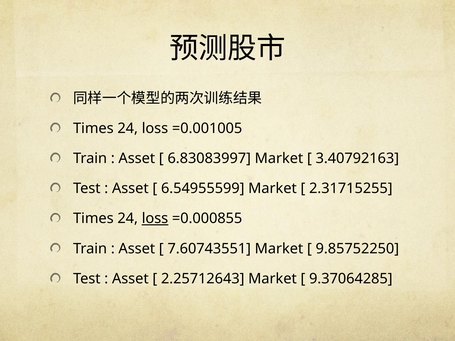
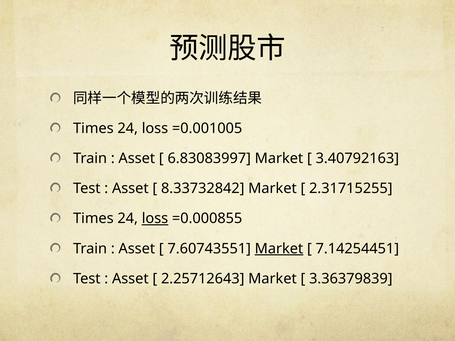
6.54955599: 6.54955599 -> 8.33732842
Market at (279, 249) underline: none -> present
9.85752250: 9.85752250 -> 7.14254451
9.37064285: 9.37064285 -> 3.36379839
